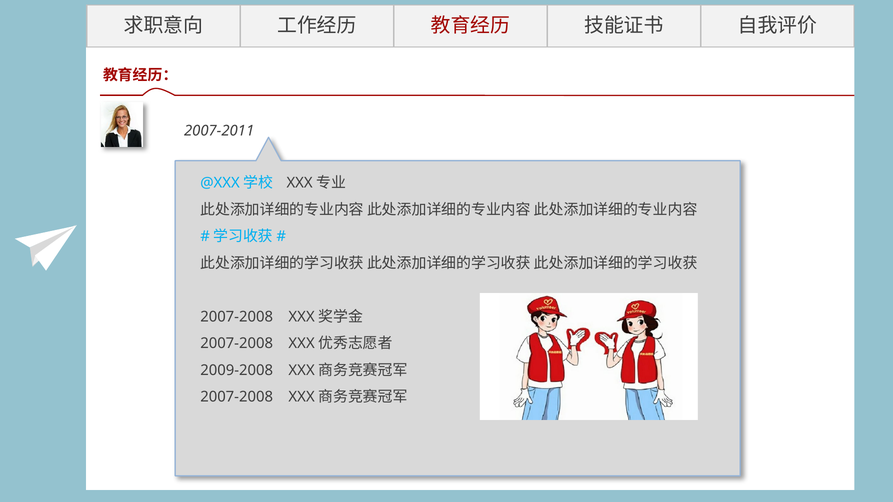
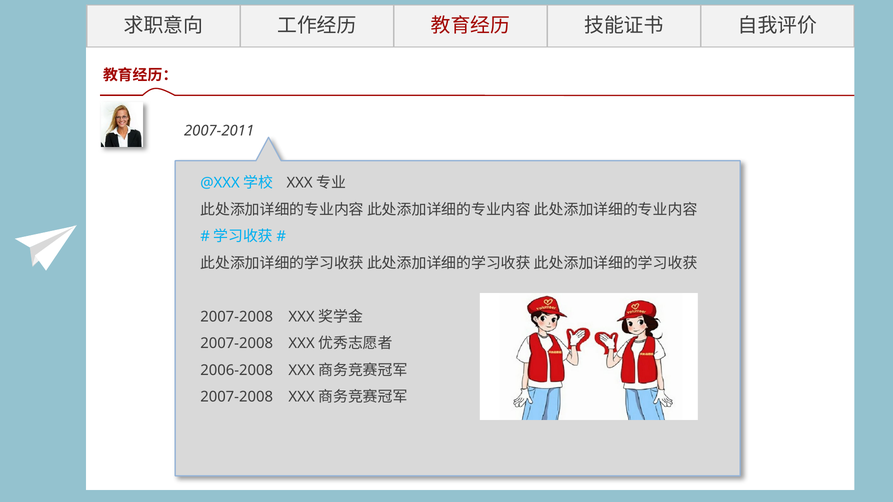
2009-2008: 2009-2008 -> 2006-2008
